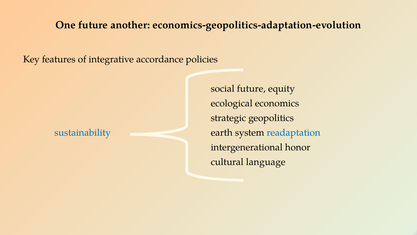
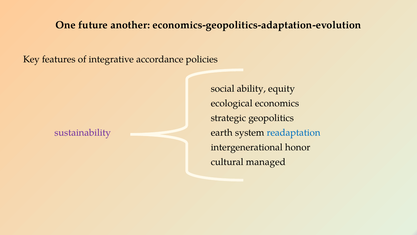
social future: future -> ability
sustainability colour: blue -> purple
language: language -> managed
